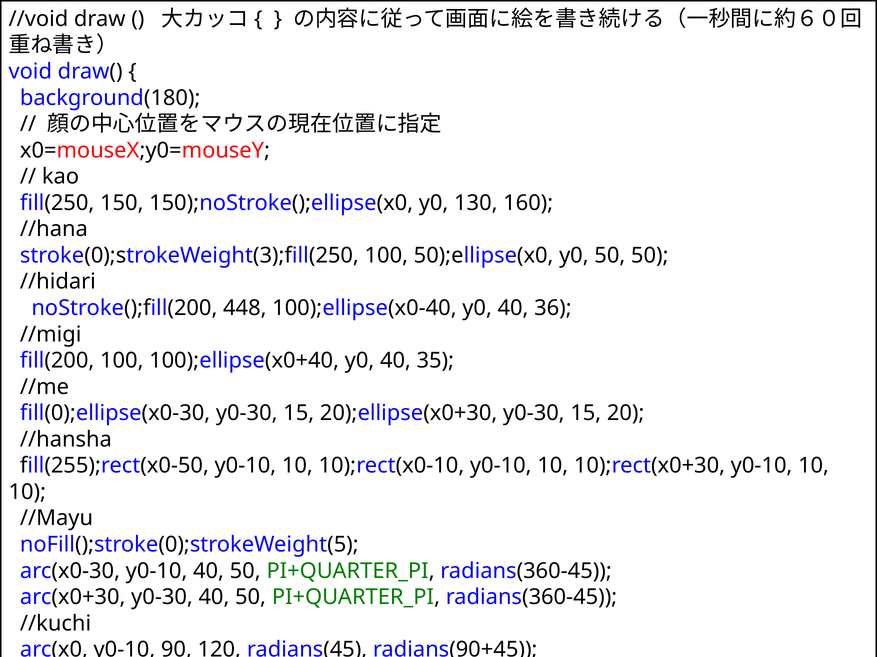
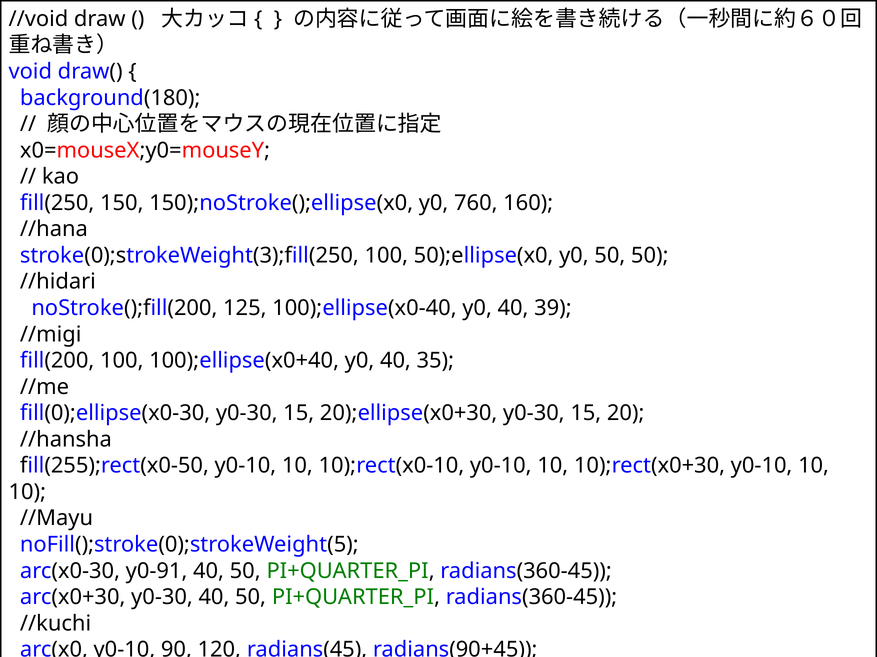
130: 130 -> 760
448: 448 -> 125
36: 36 -> 39
arc(x0-30 y0-10: y0-10 -> y0-91
